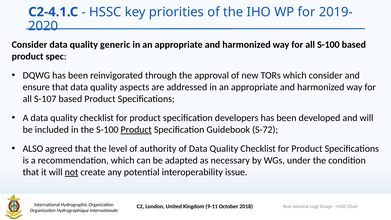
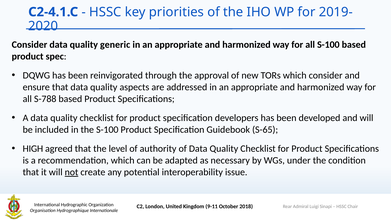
S-107: S-107 -> S-788
Product at (136, 130) underline: present -> none
S-72: S-72 -> S-65
ALSO: ALSO -> HIGH
